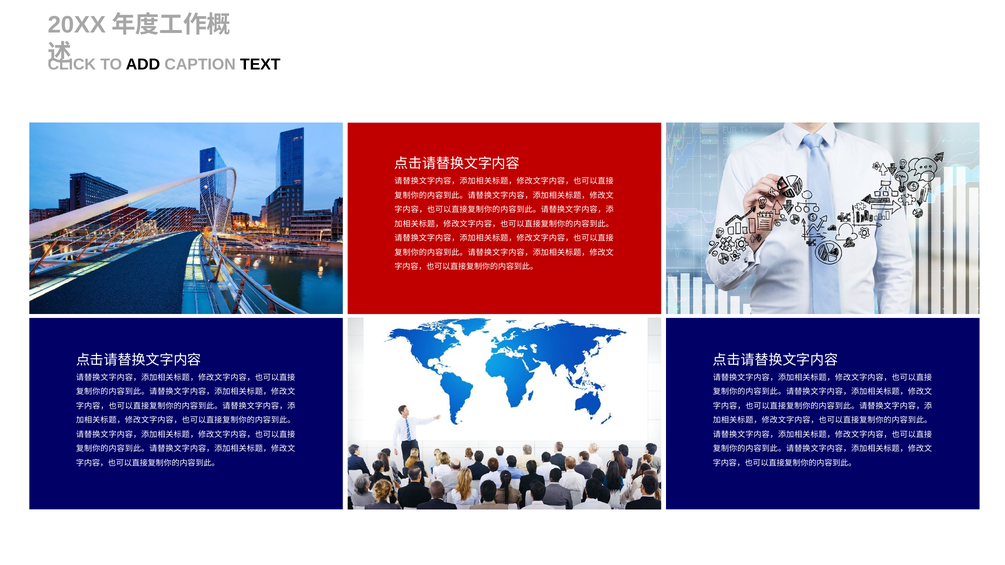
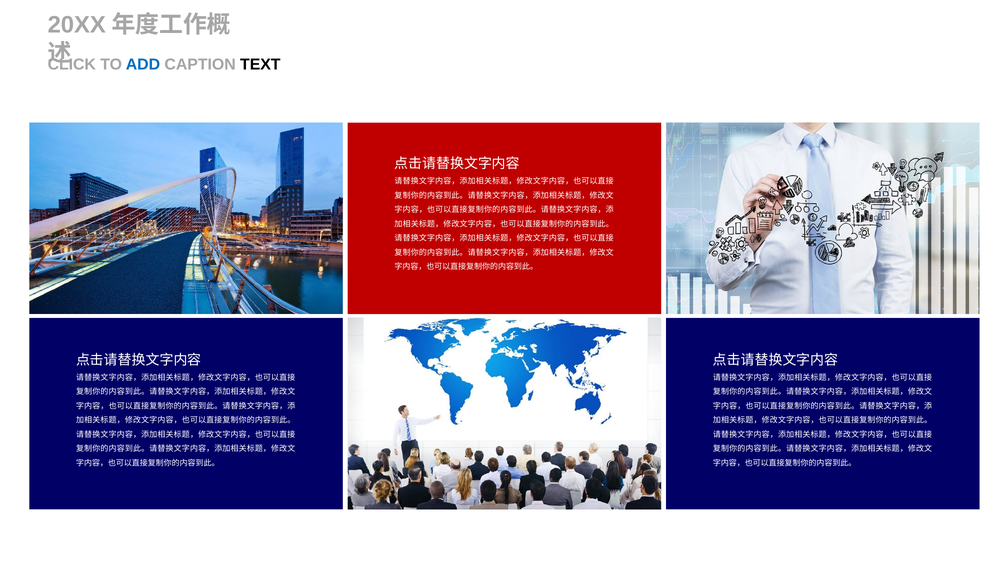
ADD colour: black -> blue
